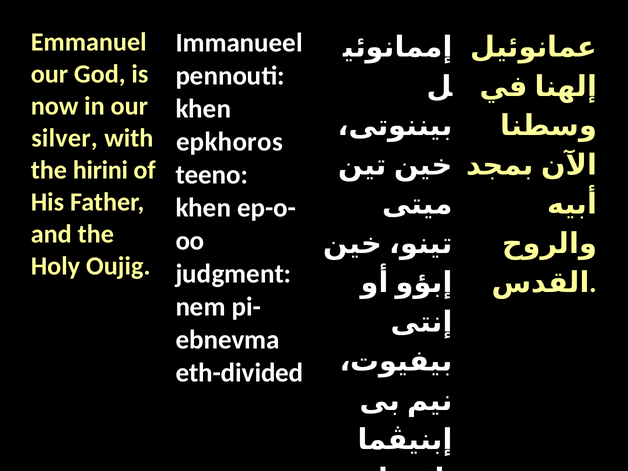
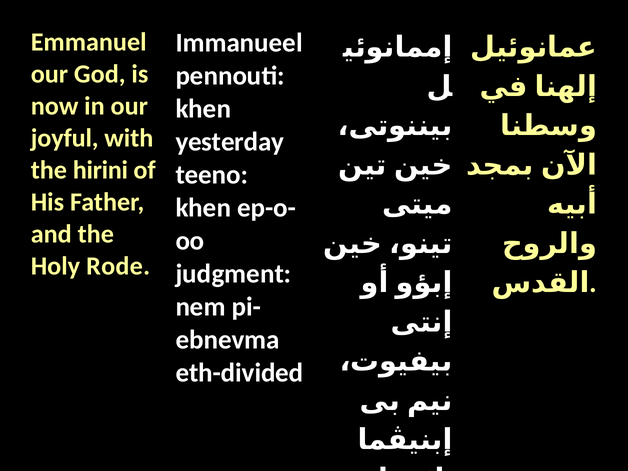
silver: silver -> joyful
epkhoros: epkhoros -> yesterday
Oujig: Oujig -> Rode
